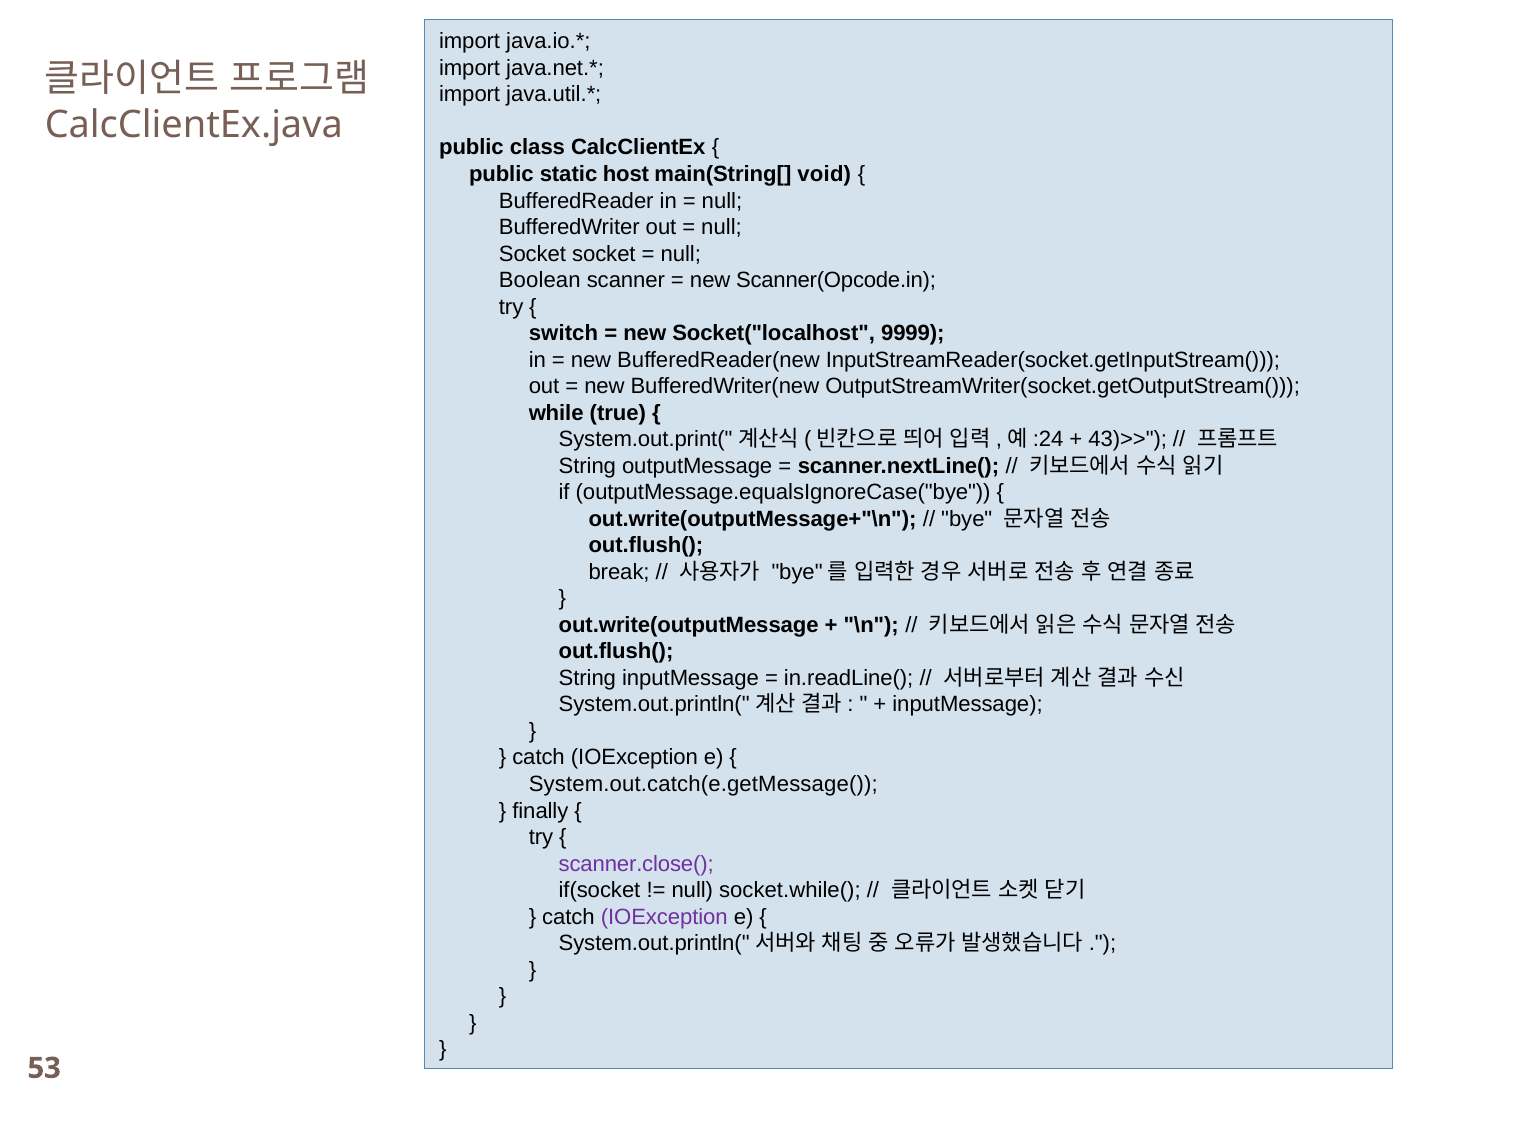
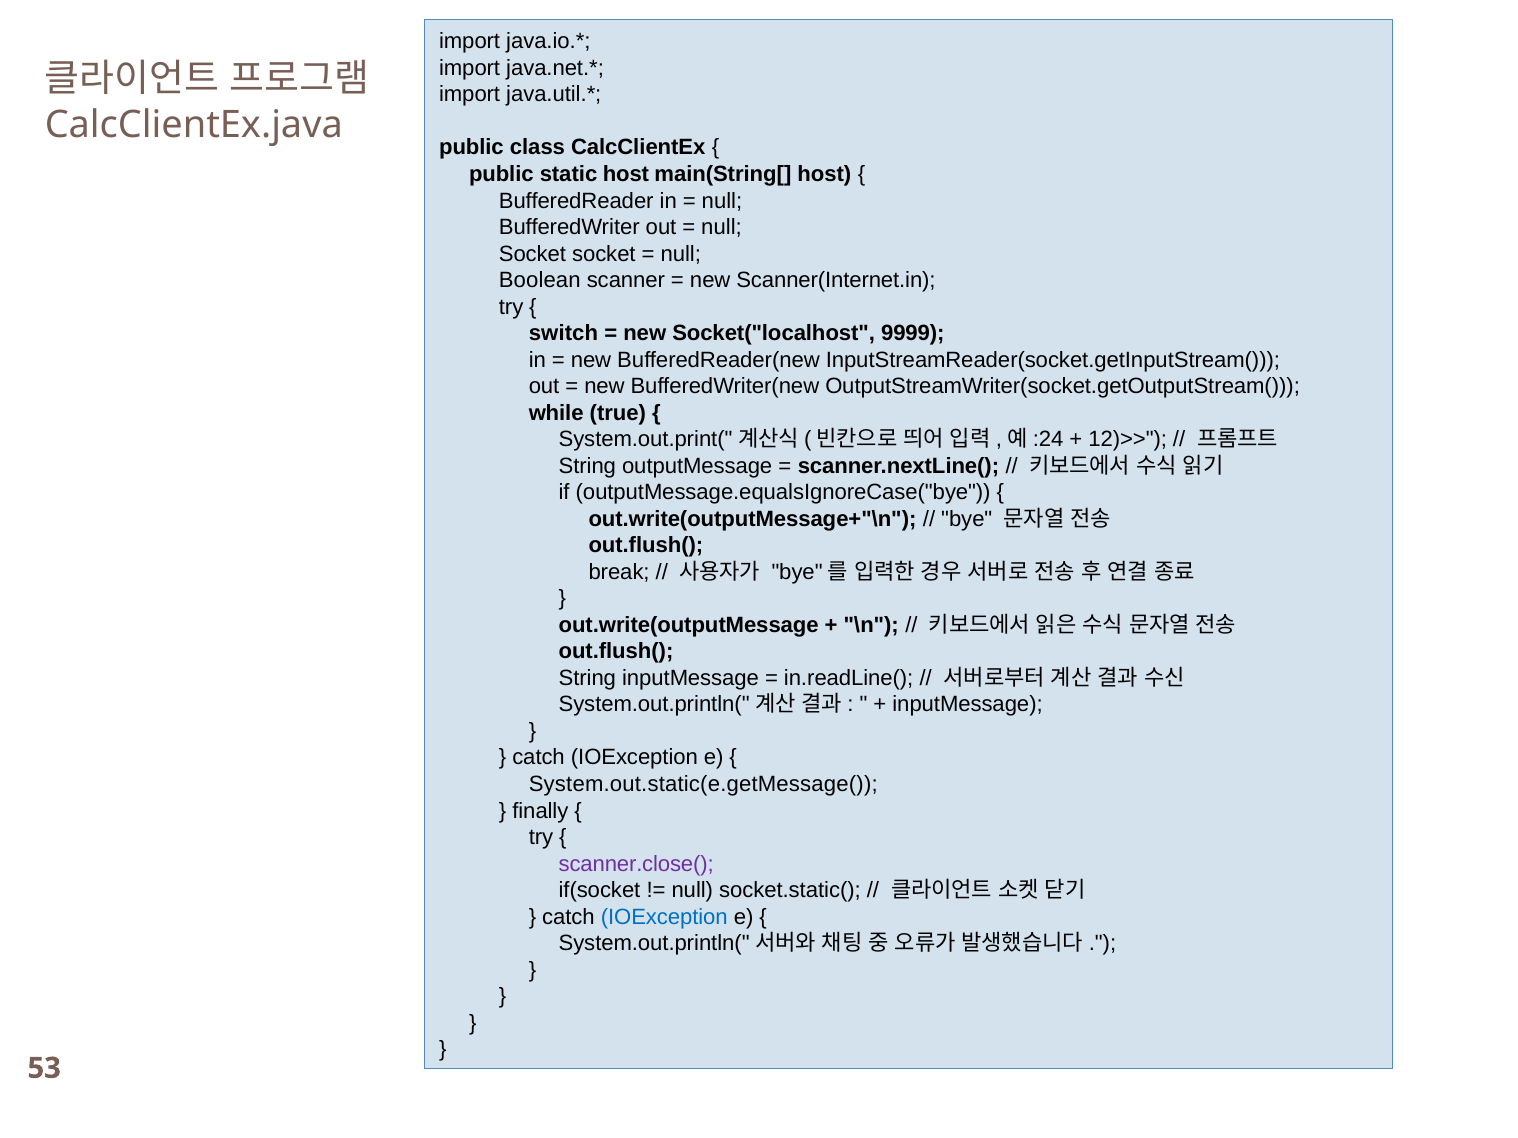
main(String[ void: void -> host
Scanner(Opcode.in: Scanner(Opcode.in -> Scanner(Internet.in
43)>>: 43)>> -> 12)>>
System.out.catch(e.getMessage(: System.out.catch(e.getMessage( -> System.out.static(e.getMessage(
socket.while(: socket.while( -> socket.static(
IOException at (664, 917) colour: purple -> blue
